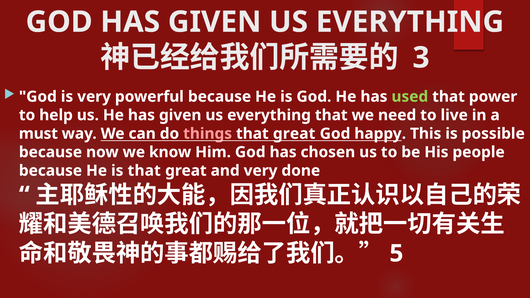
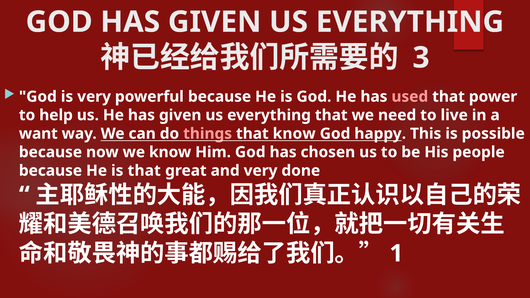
used colour: light green -> pink
must: must -> want
great at (294, 134): great -> know
5: 5 -> 1
